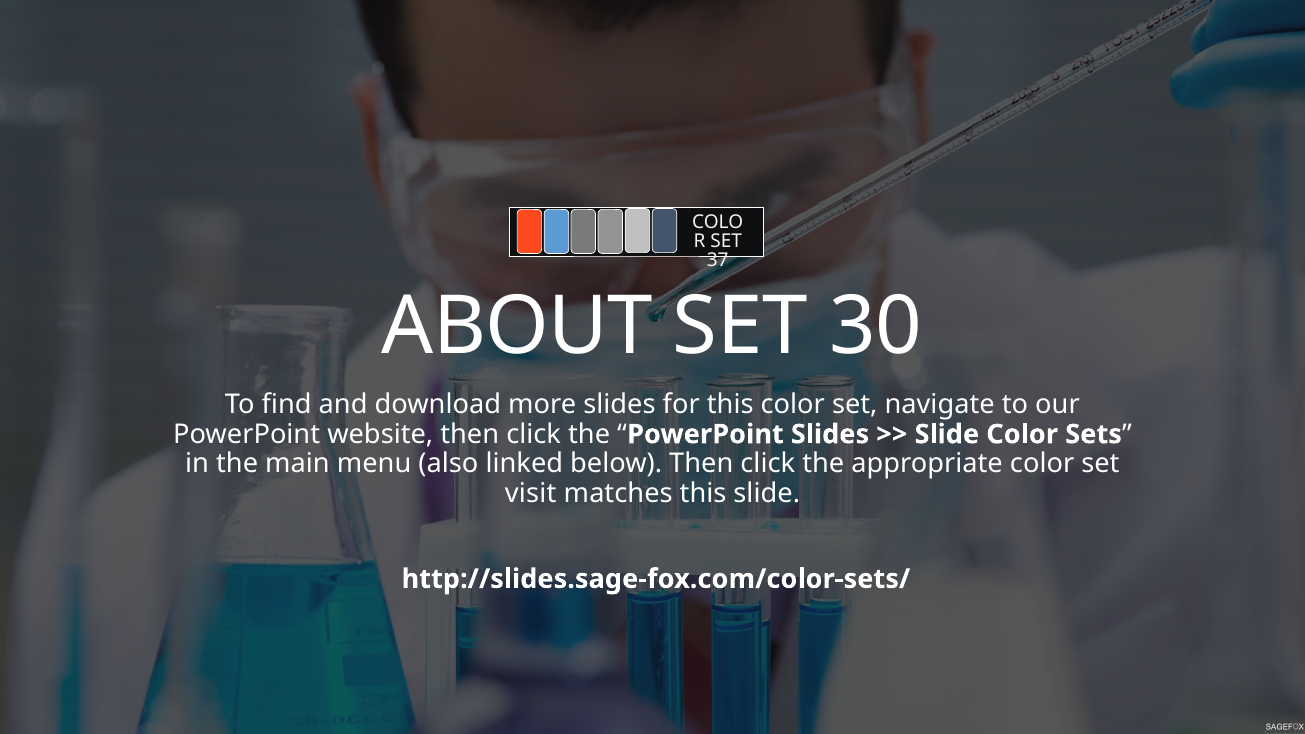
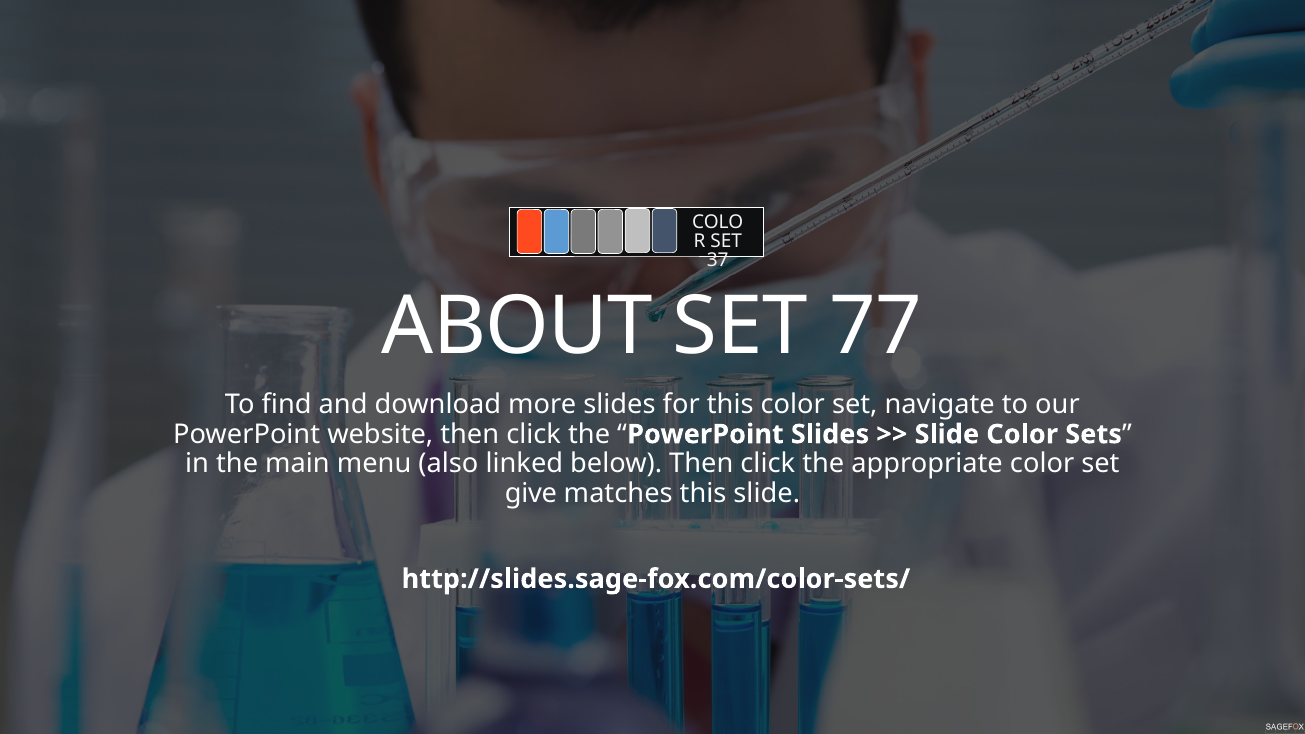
30: 30 -> 77
visit: visit -> give
